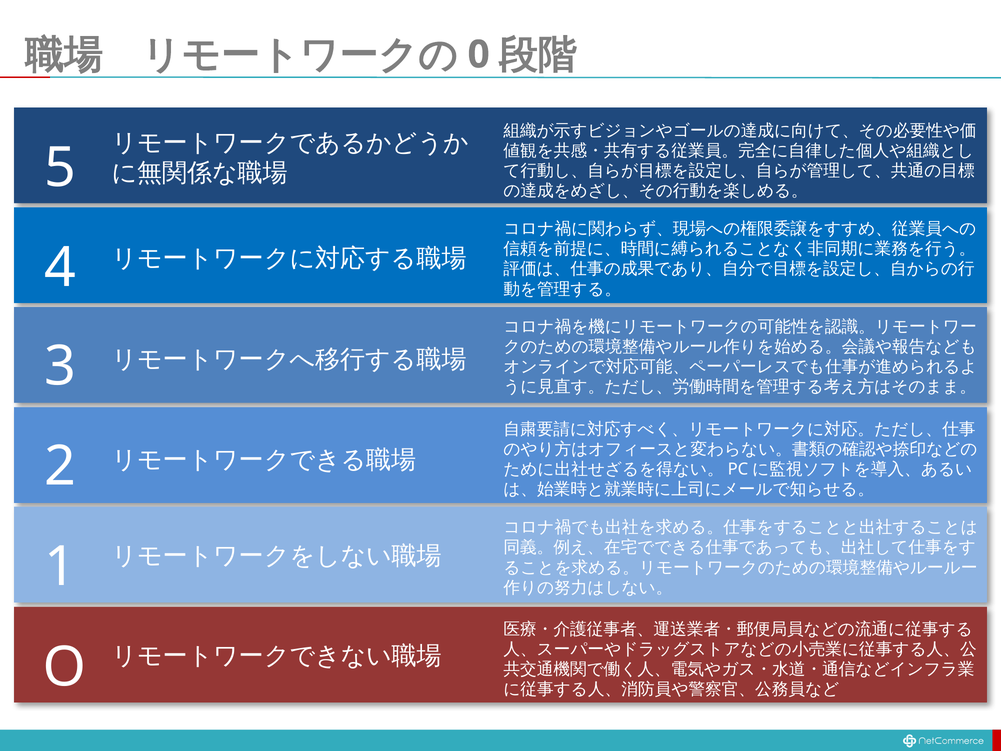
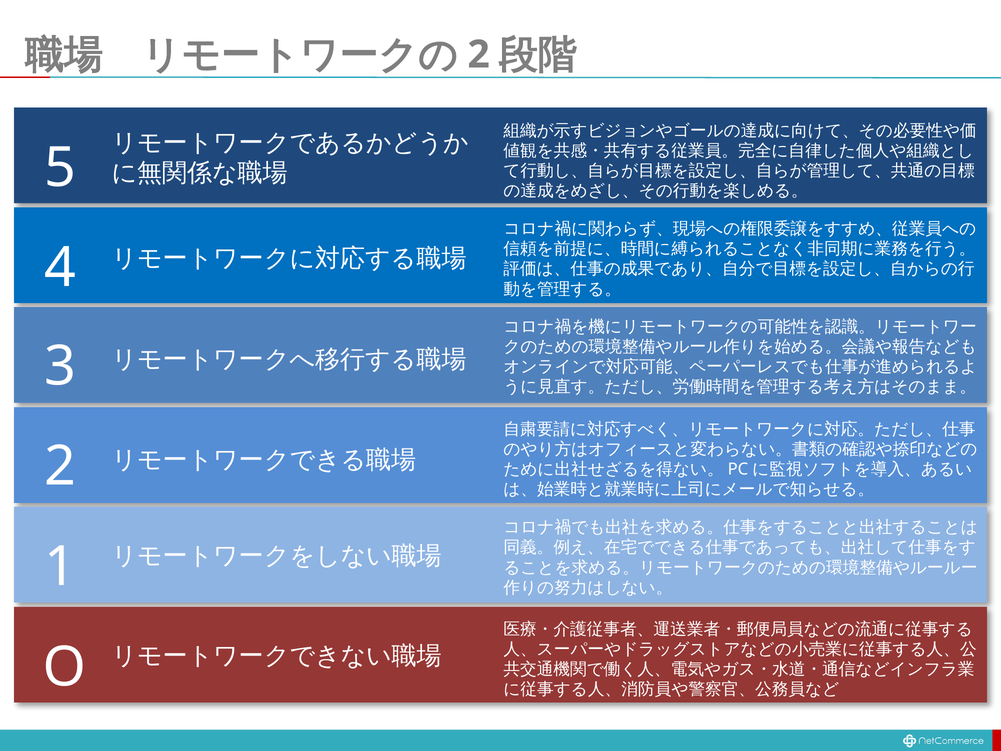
0 at (479, 55): 0 -> 2
